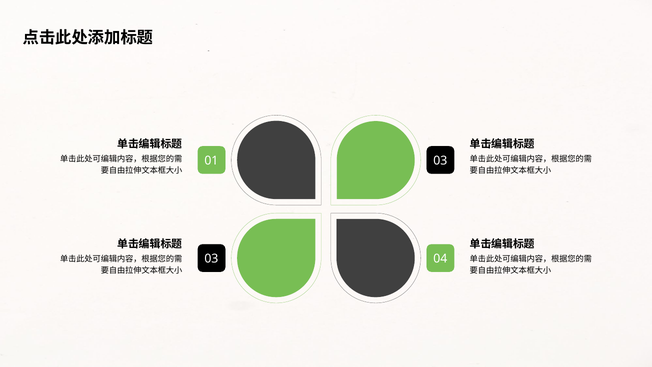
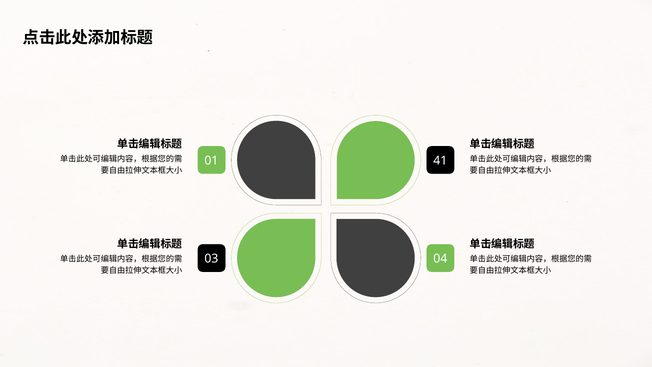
01 03: 03 -> 41
